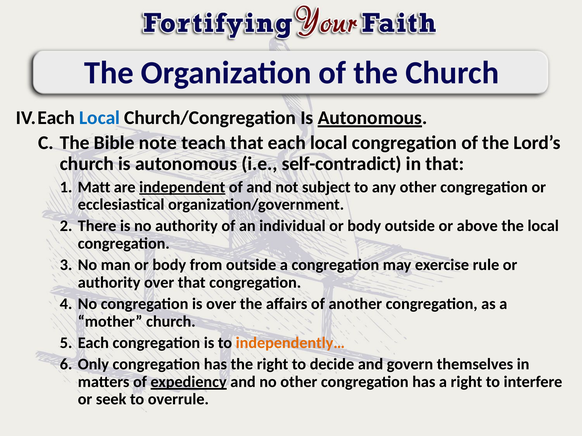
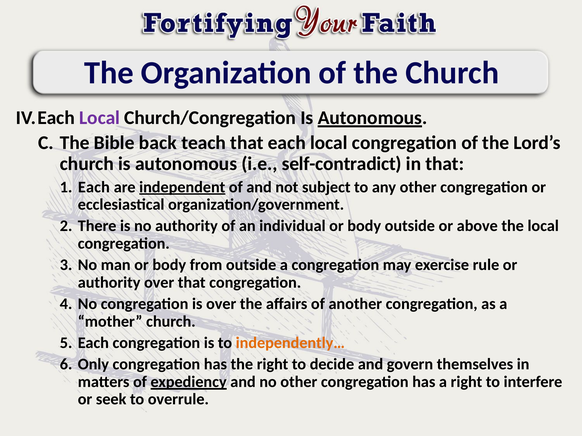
Local at (100, 118) colour: blue -> purple
note: note -> back
Matt at (94, 187): Matt -> Each
